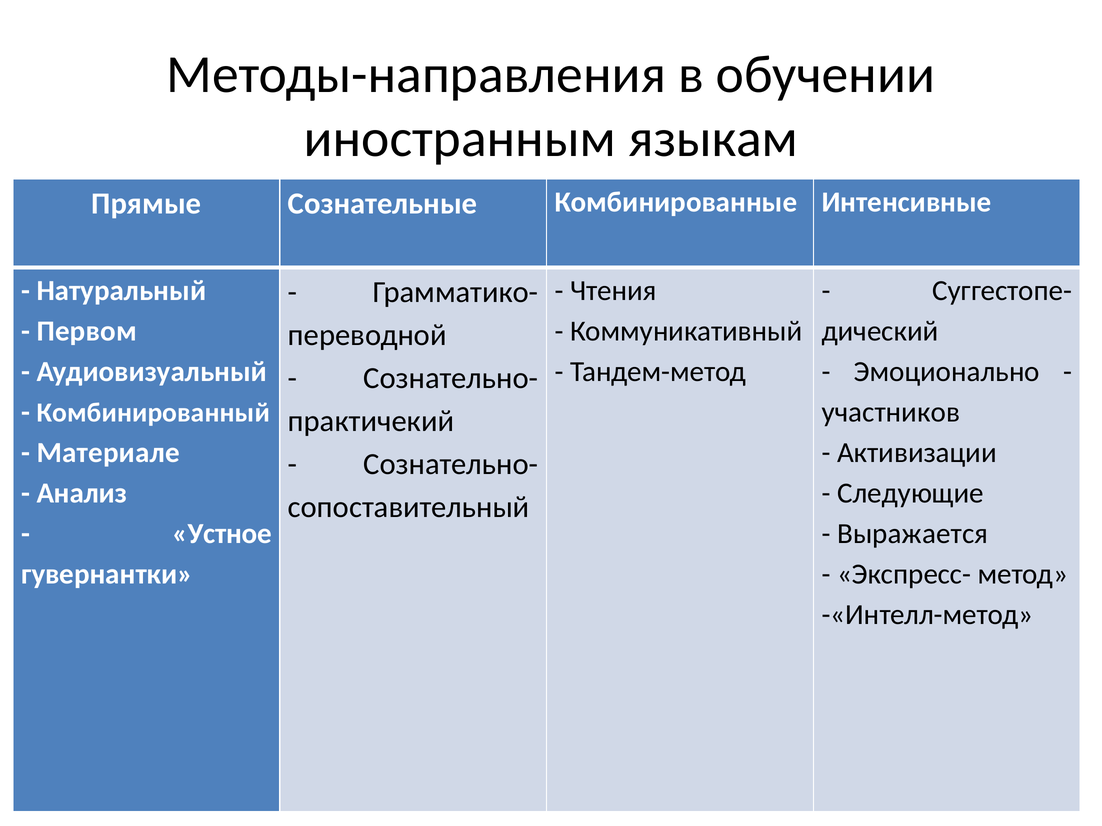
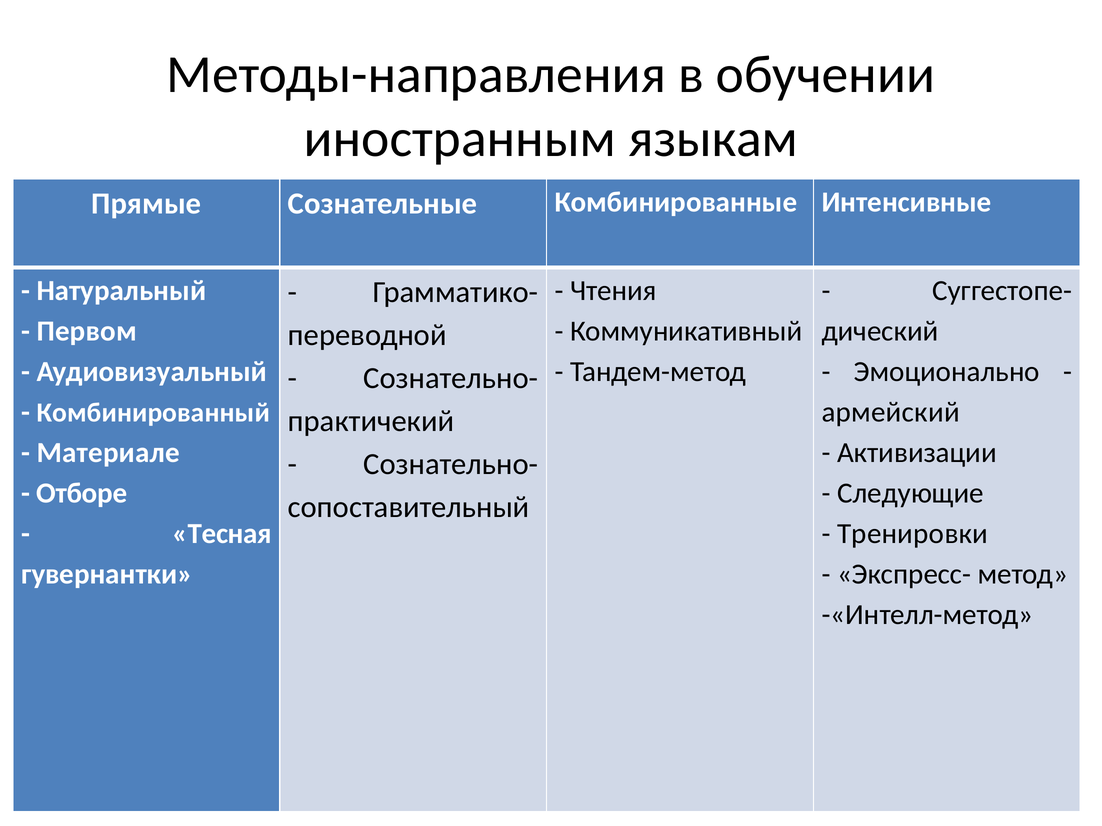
участников: участников -> армейский
Анализ: Анализ -> Отборе
Устное: Устное -> Тесная
Выражается: Выражается -> Тренировки
